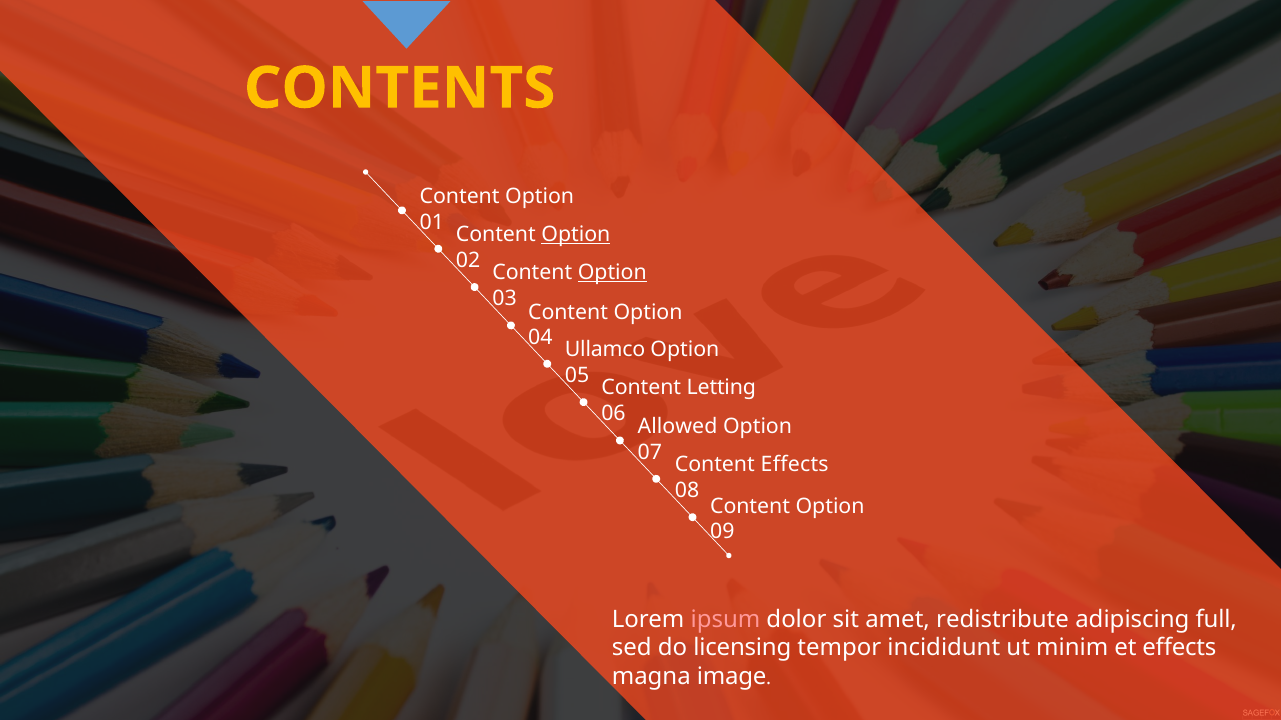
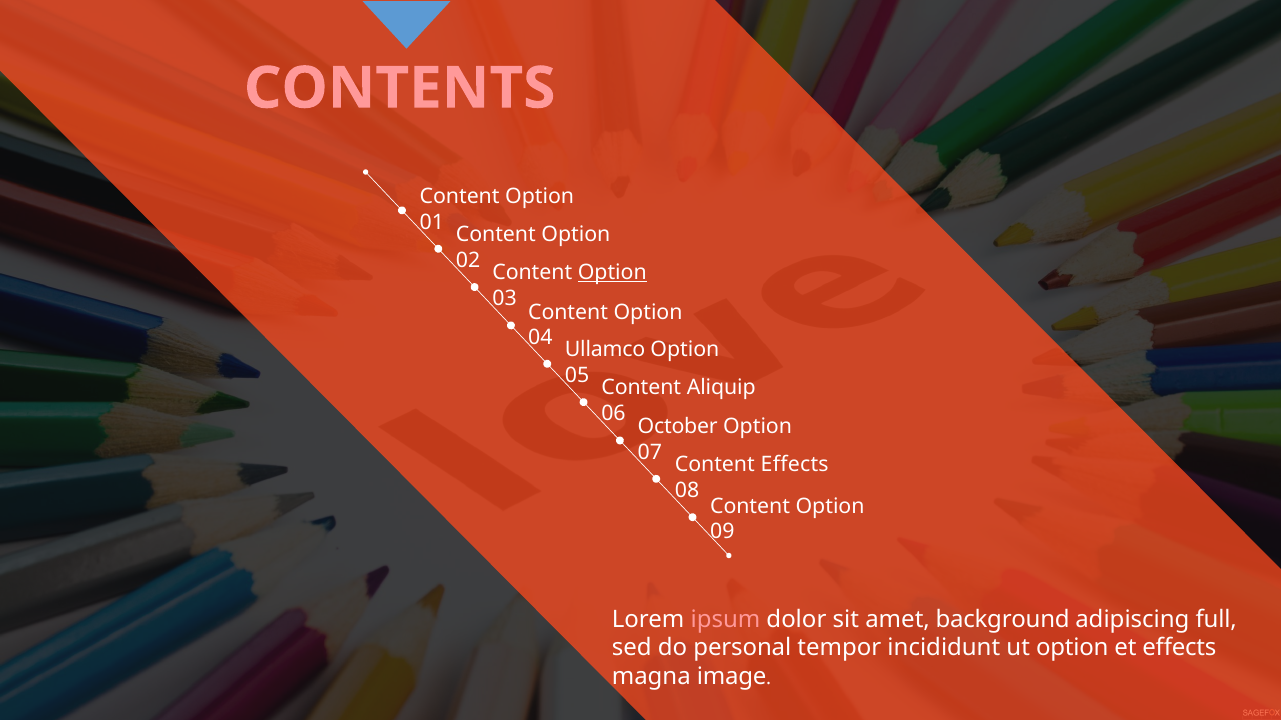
CONTENTS colour: yellow -> pink
Option at (576, 235) underline: present -> none
Letting: Letting -> Aliquip
Allowed: Allowed -> October
redistribute: redistribute -> background
licensing: licensing -> personal
ut minim: minim -> option
